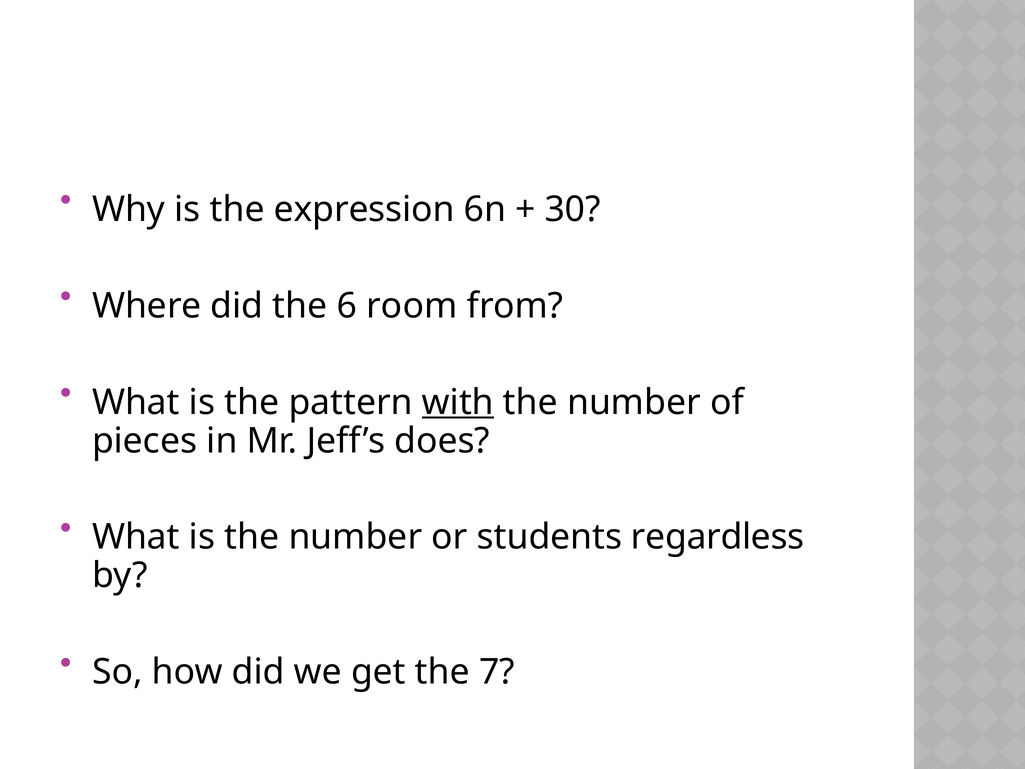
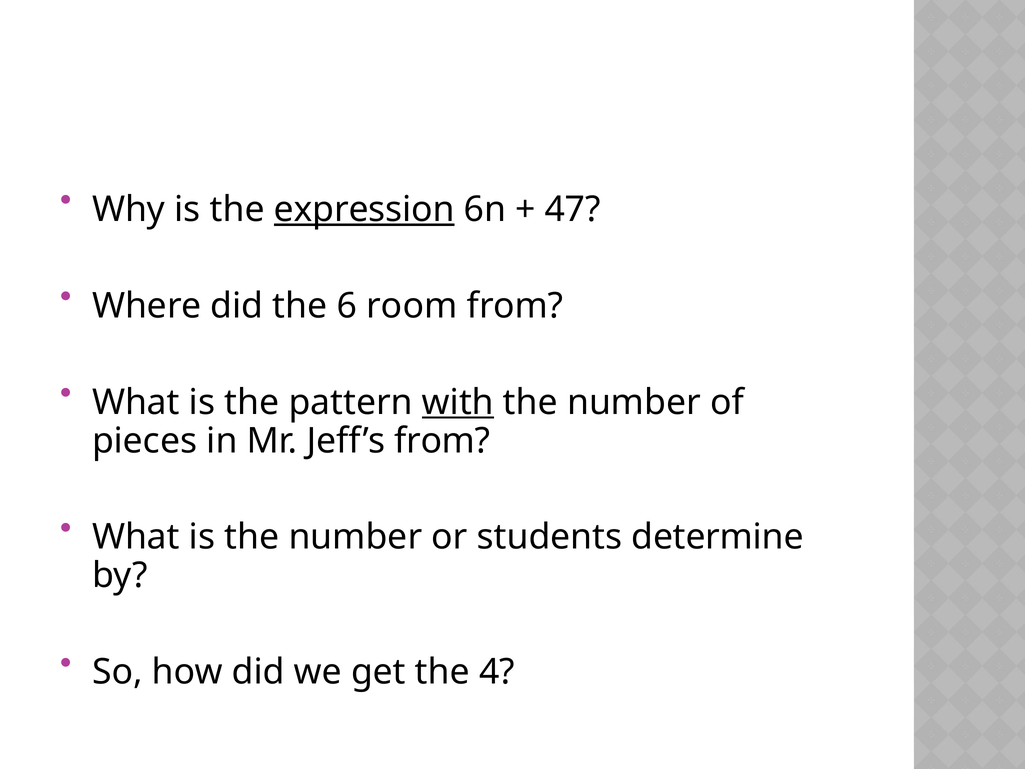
expression underline: none -> present
30: 30 -> 47
Jeff’s does: does -> from
regardless: regardless -> determine
7: 7 -> 4
